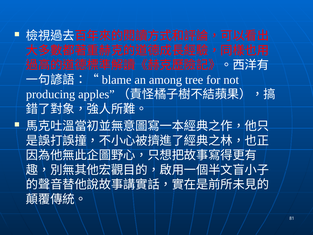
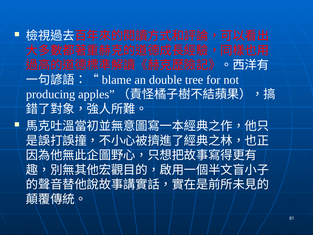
among: among -> double
